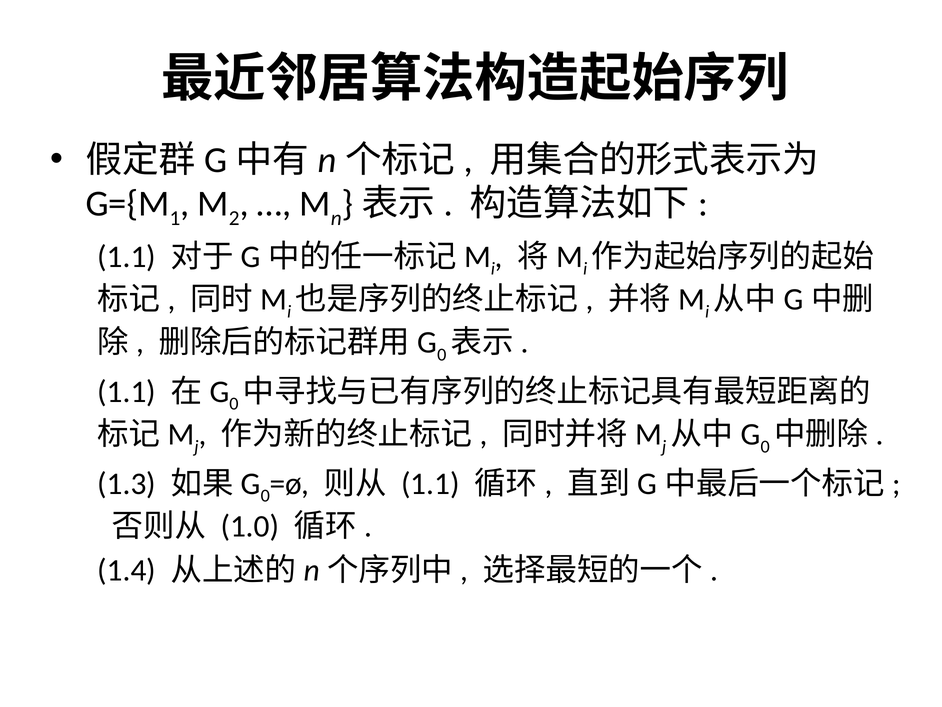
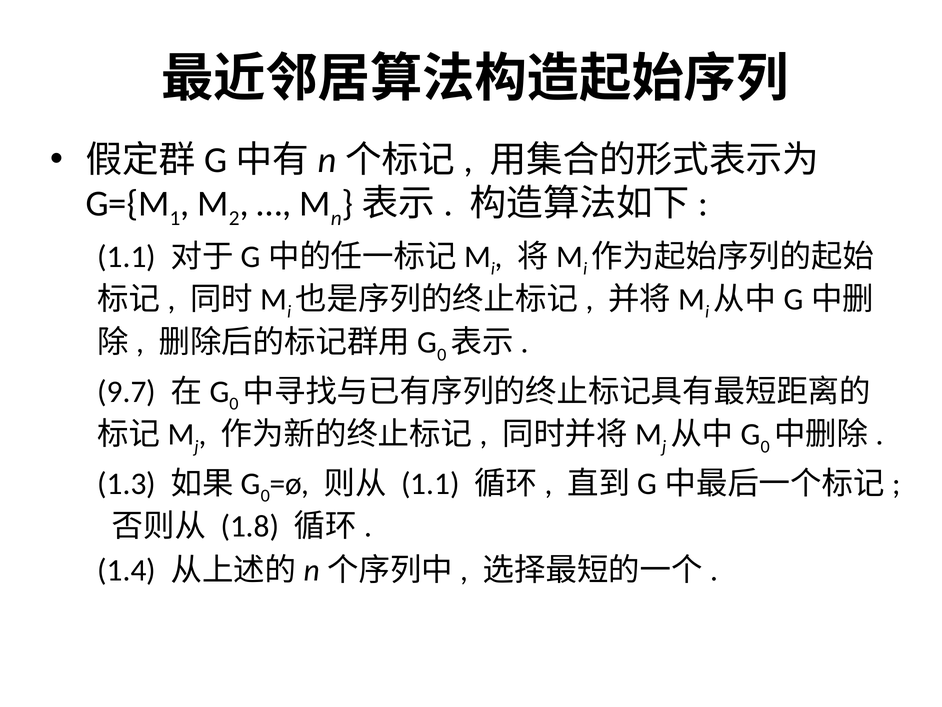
1.1 at (127, 391): 1.1 -> 9.7
1.0: 1.0 -> 1.8
